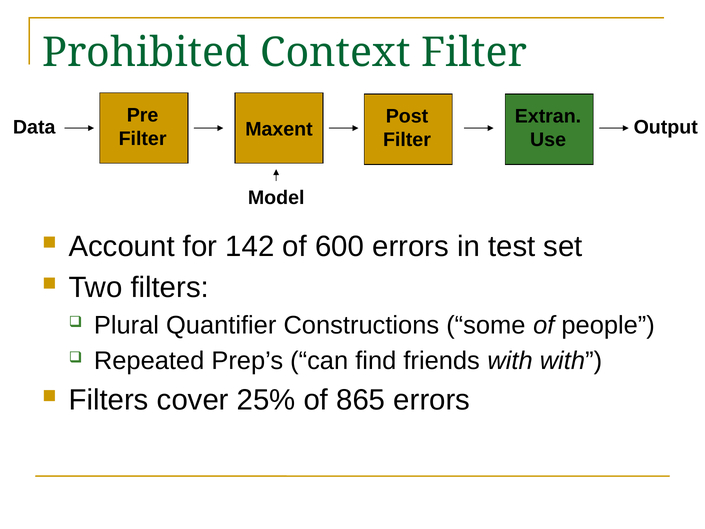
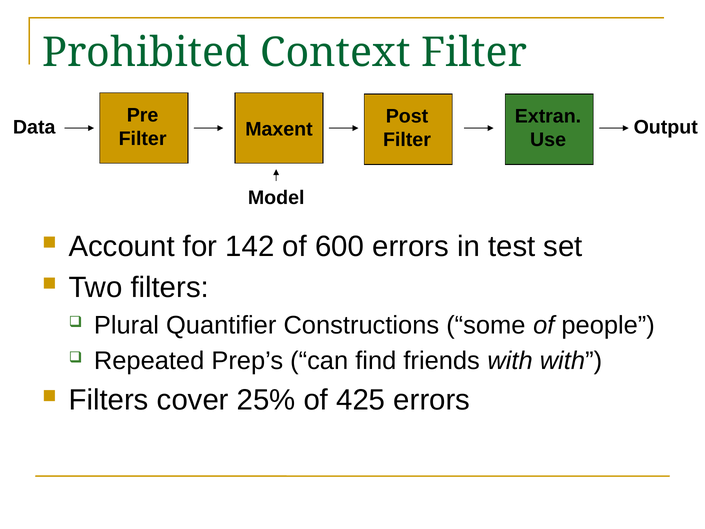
865: 865 -> 425
